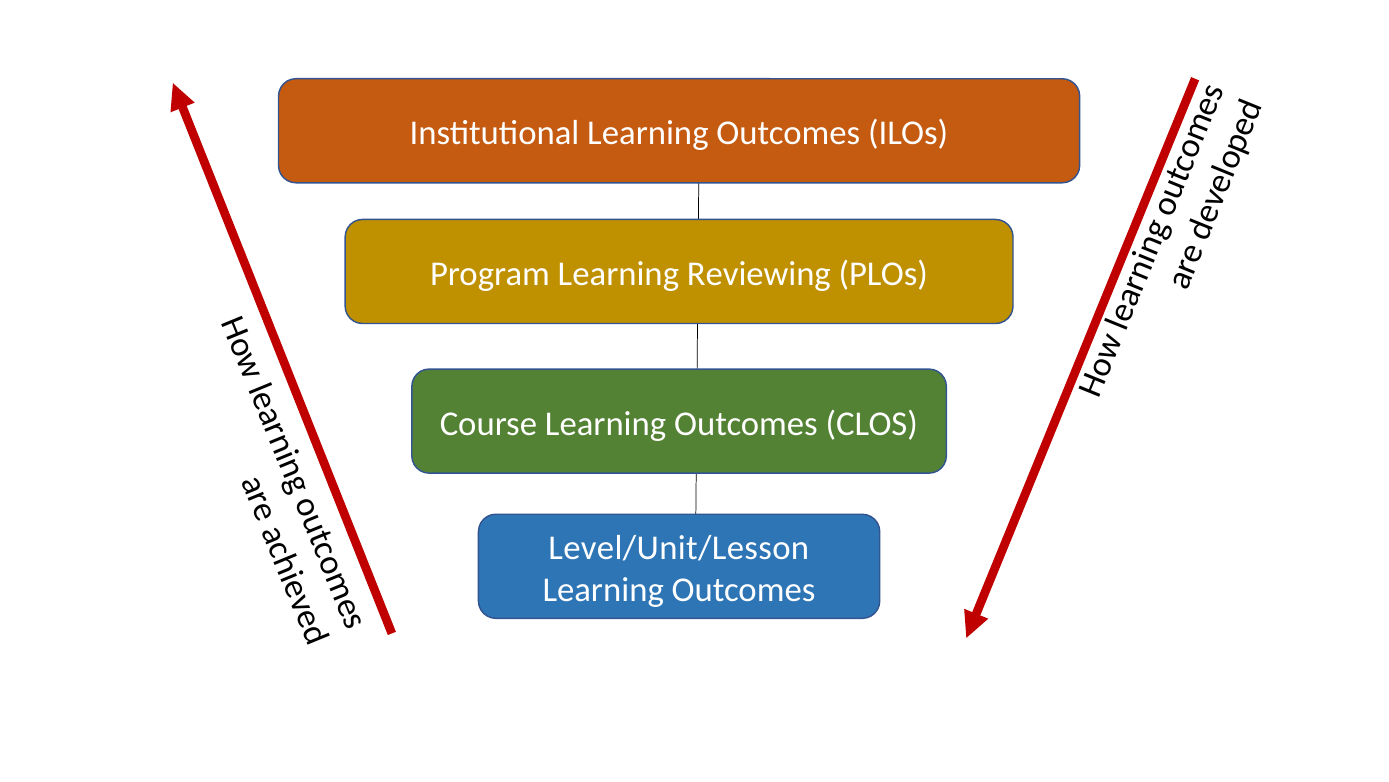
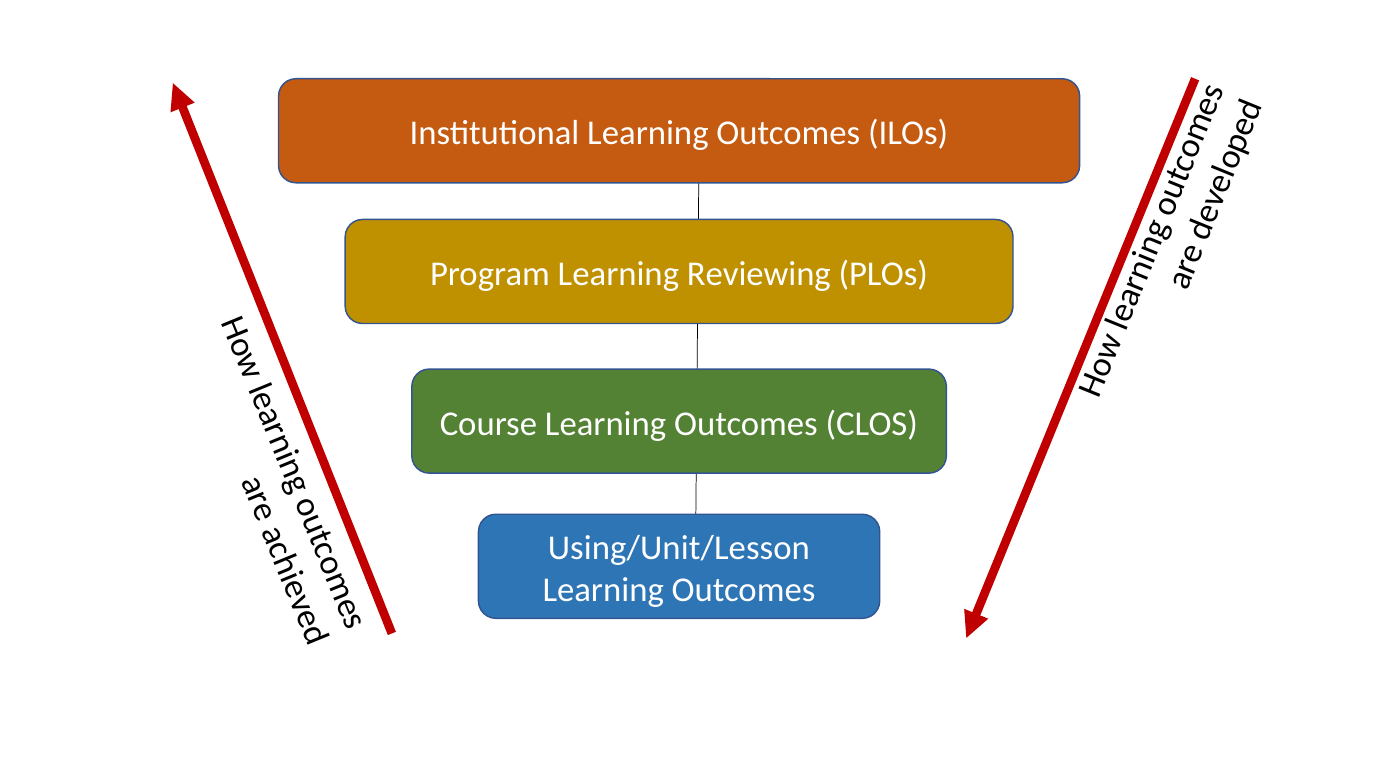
Level/Unit/Lesson: Level/Unit/Lesson -> Using/Unit/Lesson
